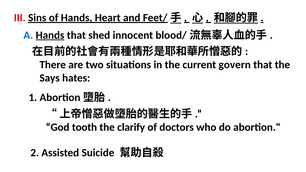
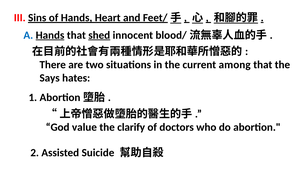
shed underline: none -> present
govern: govern -> among
tooth: tooth -> value
